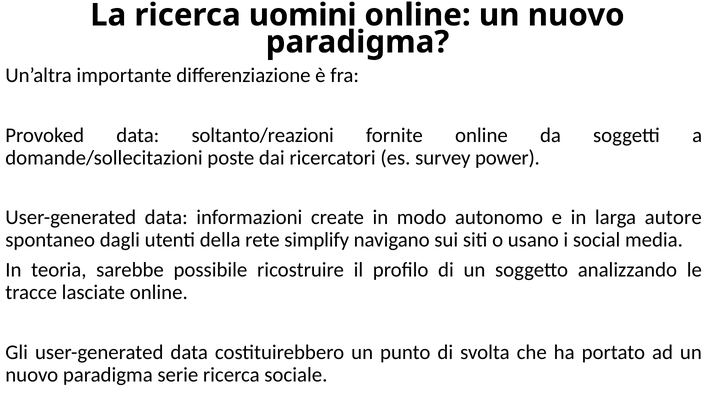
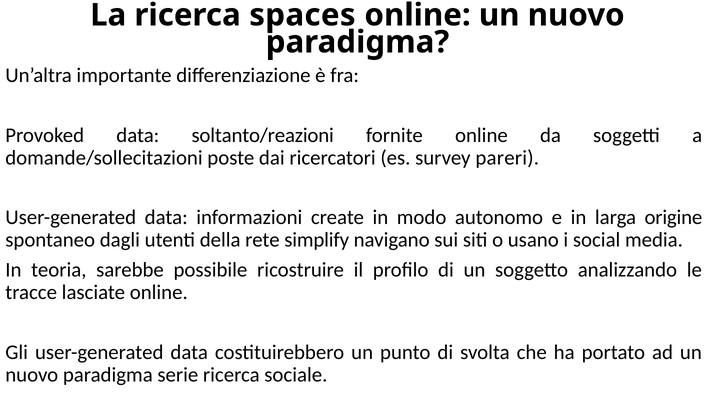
uomini: uomini -> spaces
power: power -> pareri
autore: autore -> origine
